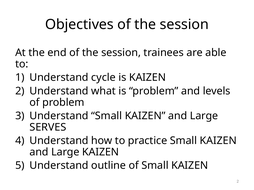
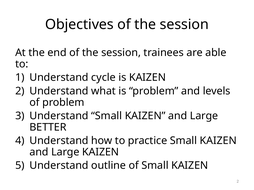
SERVES: SERVES -> BETTER
